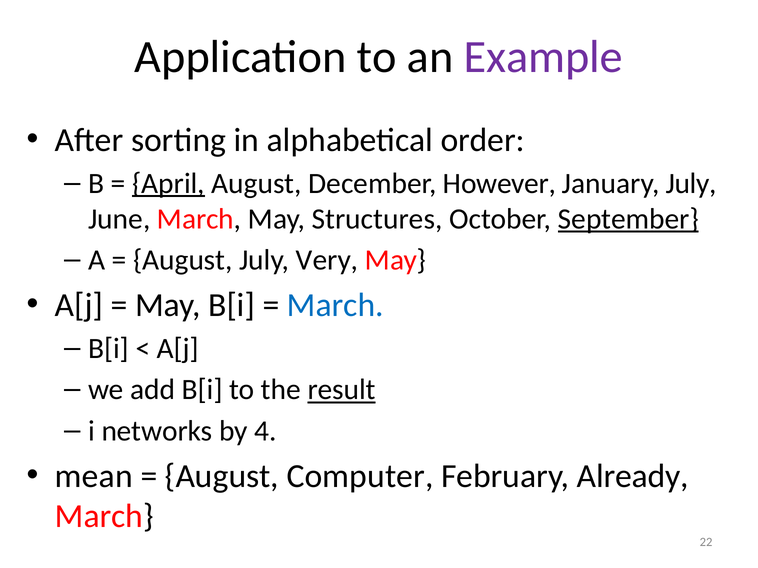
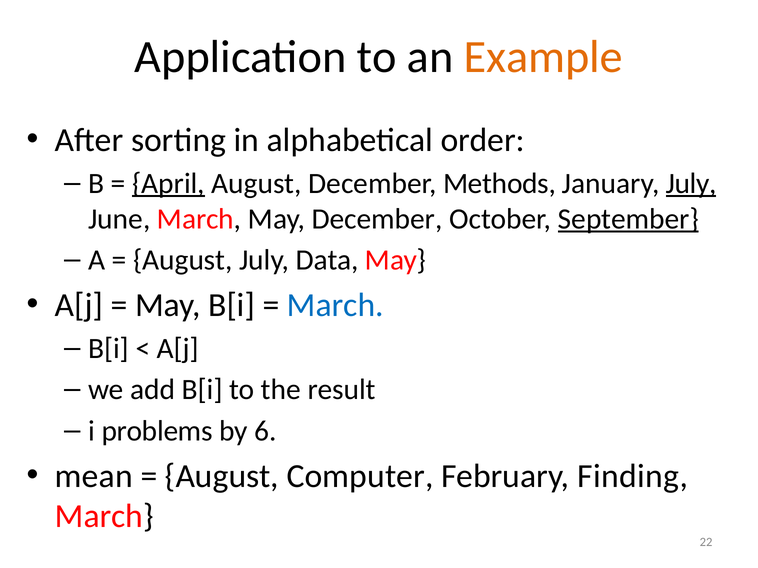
Example colour: purple -> orange
However: However -> Methods
July at (691, 184) underline: none -> present
May Structures: Structures -> December
Very: Very -> Data
result underline: present -> none
networks: networks -> problems
4: 4 -> 6
Already: Already -> Finding
